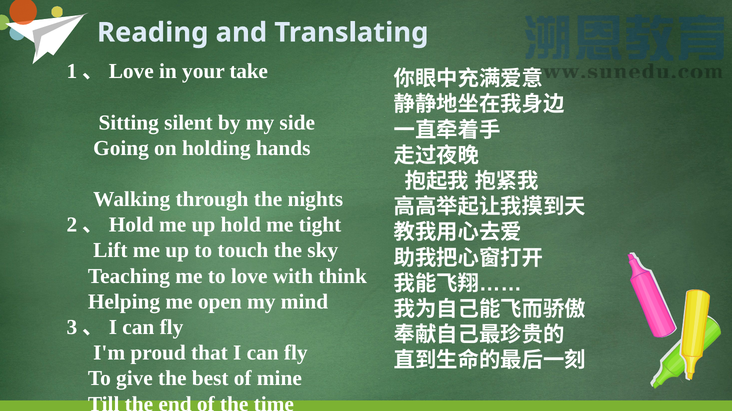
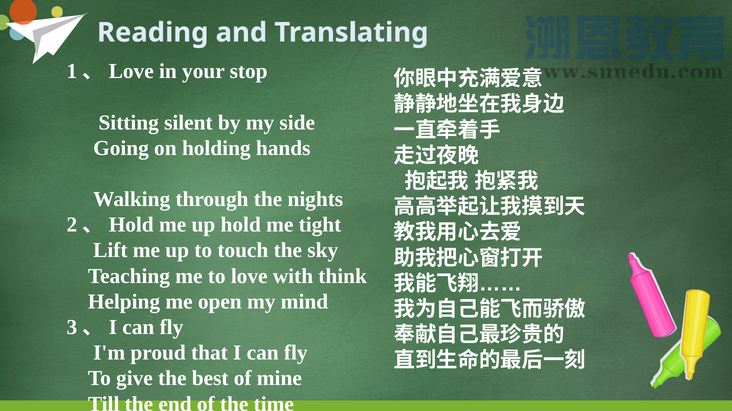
take: take -> stop
